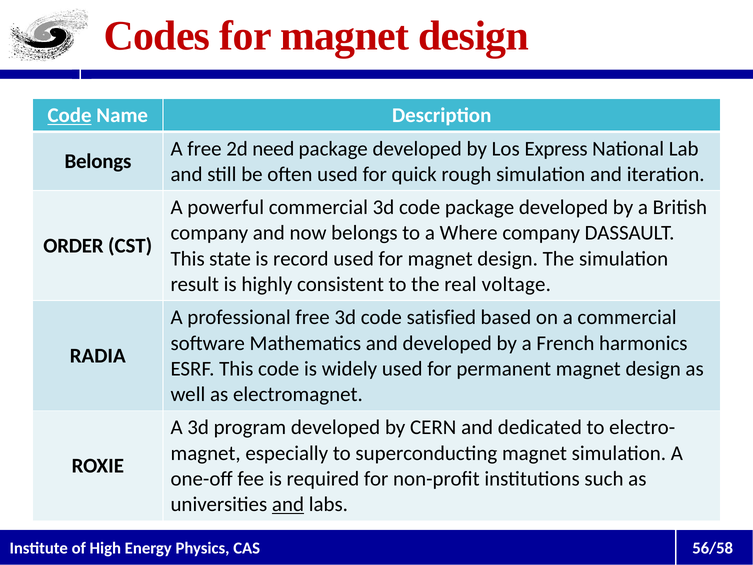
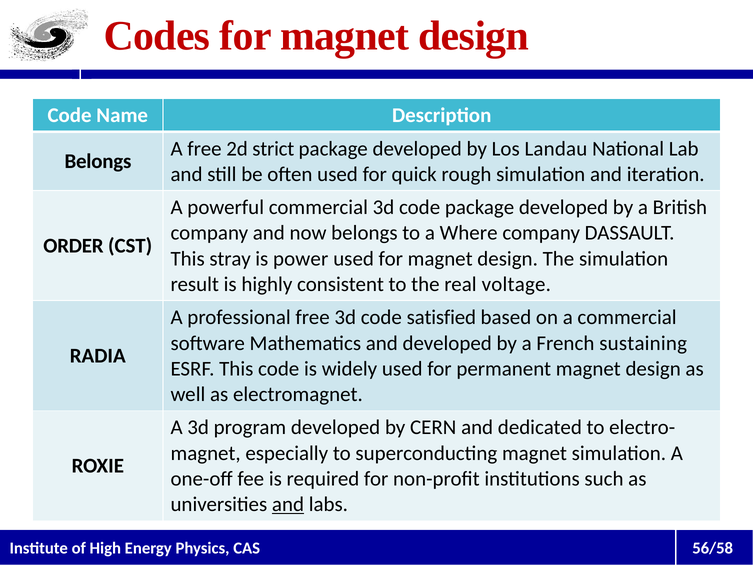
Code at (70, 115) underline: present -> none
need: need -> strict
Express: Express -> Landau
state: state -> stray
record: record -> power
harmonics: harmonics -> sustaining
